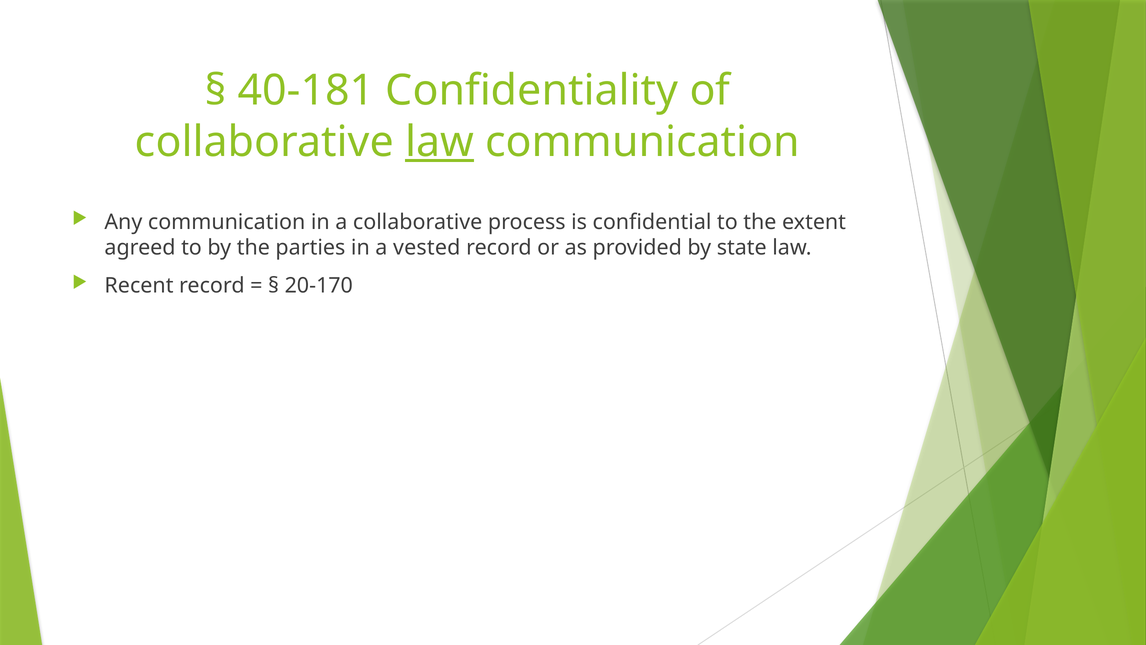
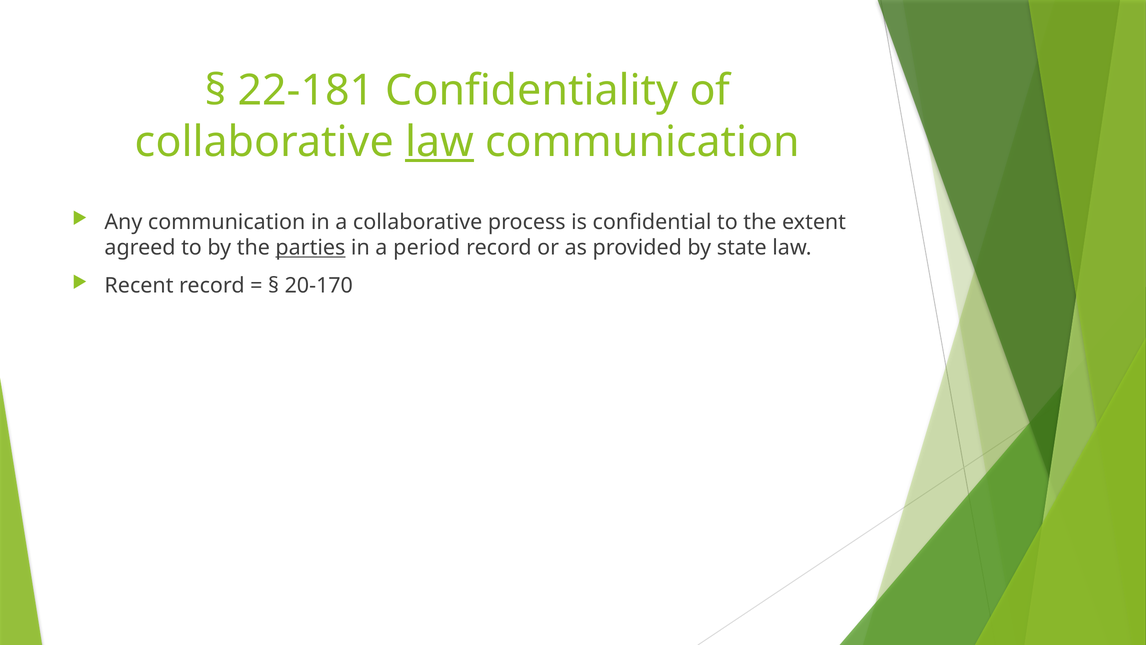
40-181: 40-181 -> 22-181
parties underline: none -> present
vested: vested -> period
